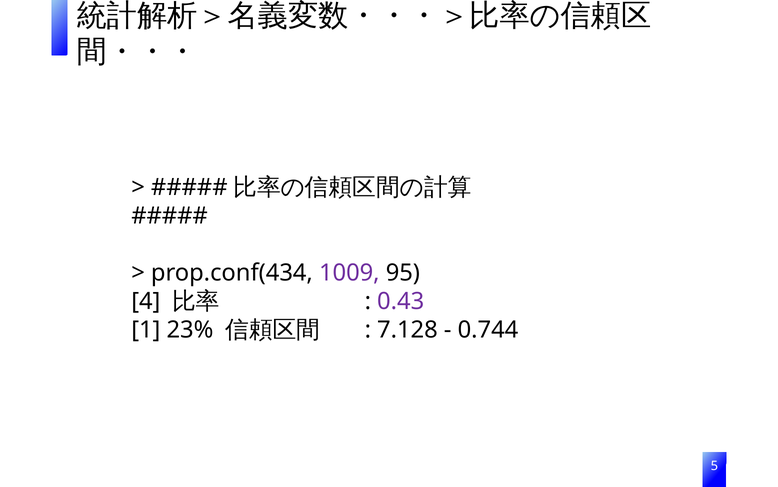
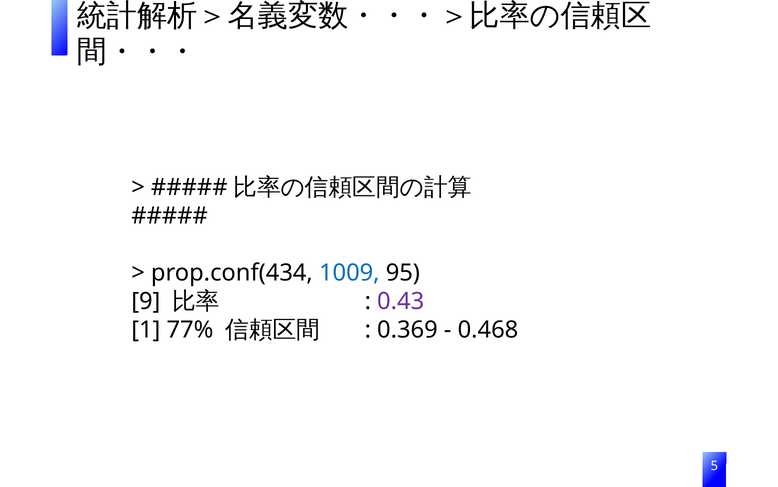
1009 colour: purple -> blue
4: 4 -> 9
23%: 23% -> 77%
7.128: 7.128 -> 0.369
0.744: 0.744 -> 0.468
